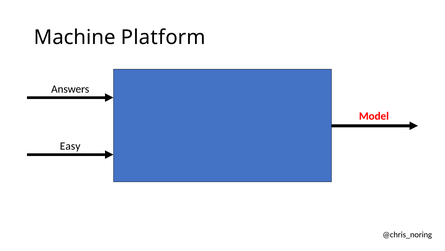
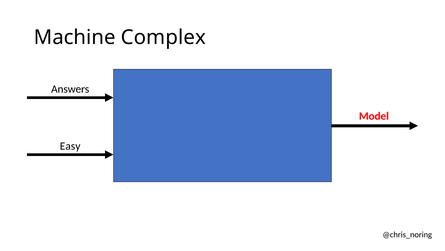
Platform: Platform -> Complex
